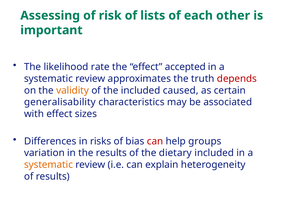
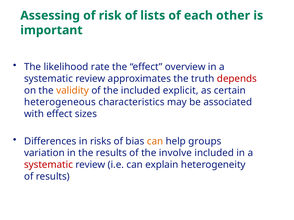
accepted: accepted -> overview
caused: caused -> explicit
generalisability: generalisability -> heterogeneous
can at (155, 142) colour: red -> orange
dietary: dietary -> involve
systematic at (48, 165) colour: orange -> red
